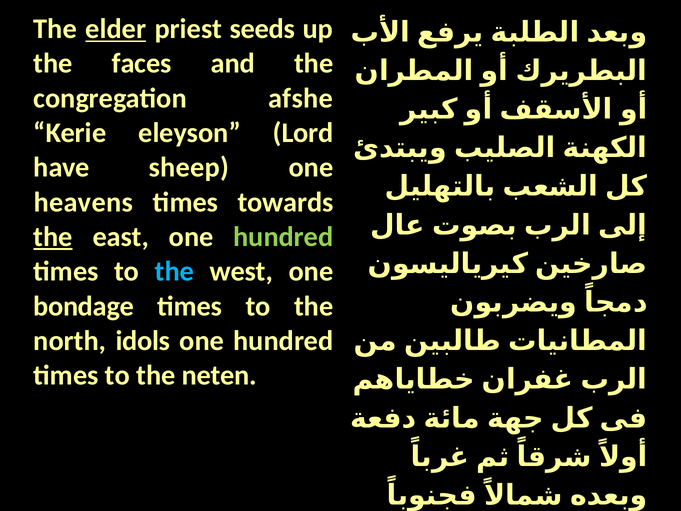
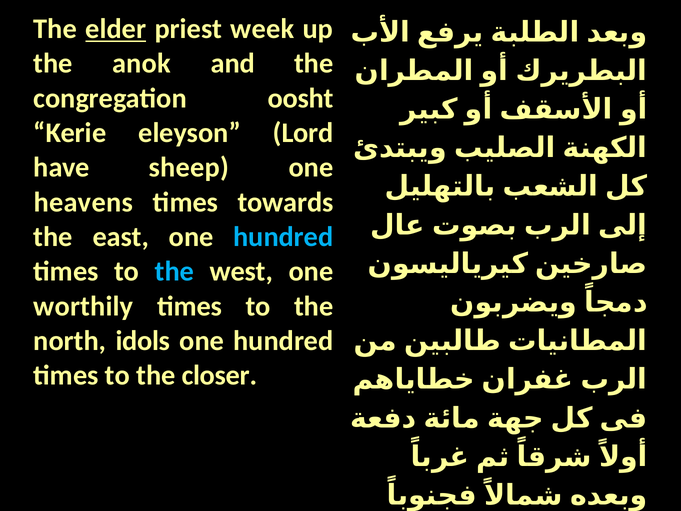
seeds: seeds -> week
faces: faces -> anok
afshe: afshe -> oosht
the at (53, 237) underline: present -> none
hundred at (283, 237) colour: light green -> light blue
bondage: bondage -> worthily
neten: neten -> closer
